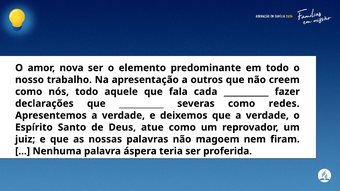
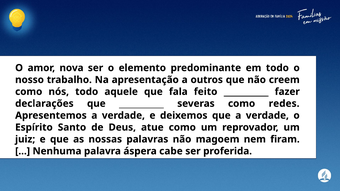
cada: cada -> feito
teria: teria -> cabe
